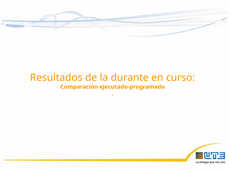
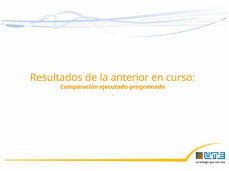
durante: durante -> anterior
